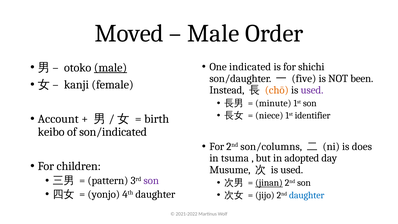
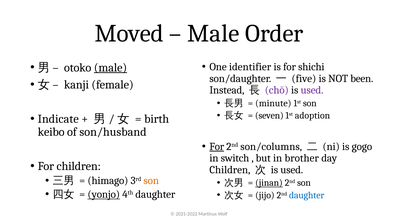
indicated: indicated -> identifier
chō colour: orange -> purple
niece: niece -> seven
identifier: identifier -> adoption
Account: Account -> Indicate
son/indicated: son/indicated -> son/husband
For at (217, 146) underline: none -> present
does: does -> gogo
tsuma: tsuma -> switch
adopted: adopted -> brother
Musume at (230, 170): Musume -> Children
pattern: pattern -> himago
son at (151, 181) colour: purple -> orange
yonjo underline: none -> present
